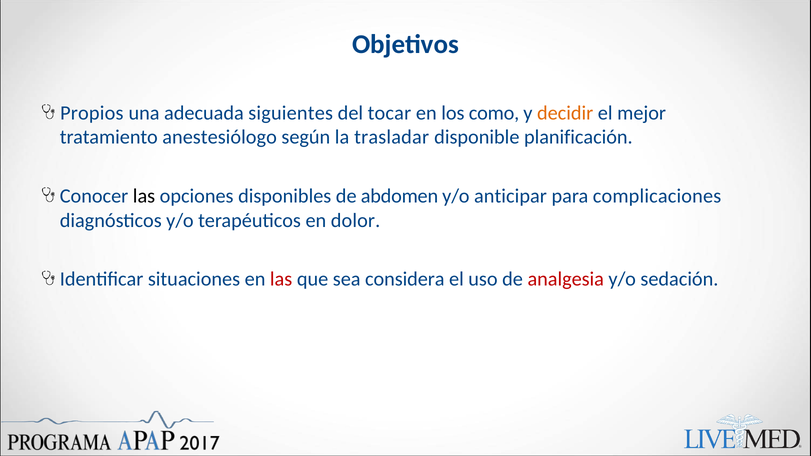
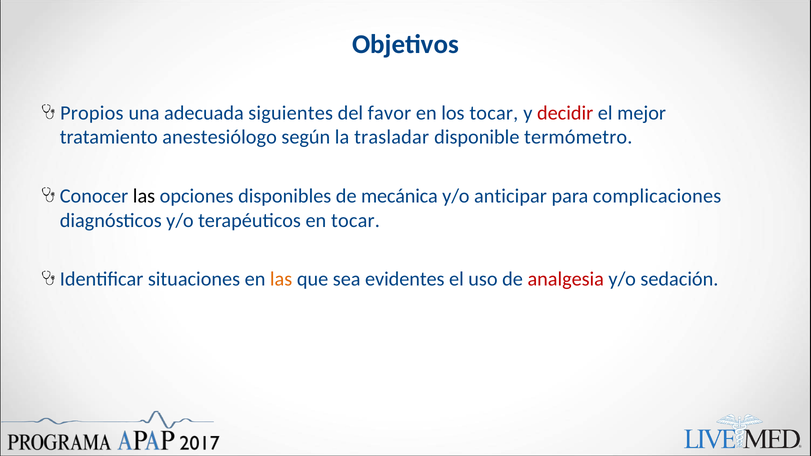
tocar: tocar -> favor
los como: como -> tocar
decidir colour: orange -> red
planificación: planificación -> termómetro
abdomen: abdomen -> mecánica
en dolor: dolor -> tocar
las at (281, 279) colour: red -> orange
considera: considera -> evidentes
